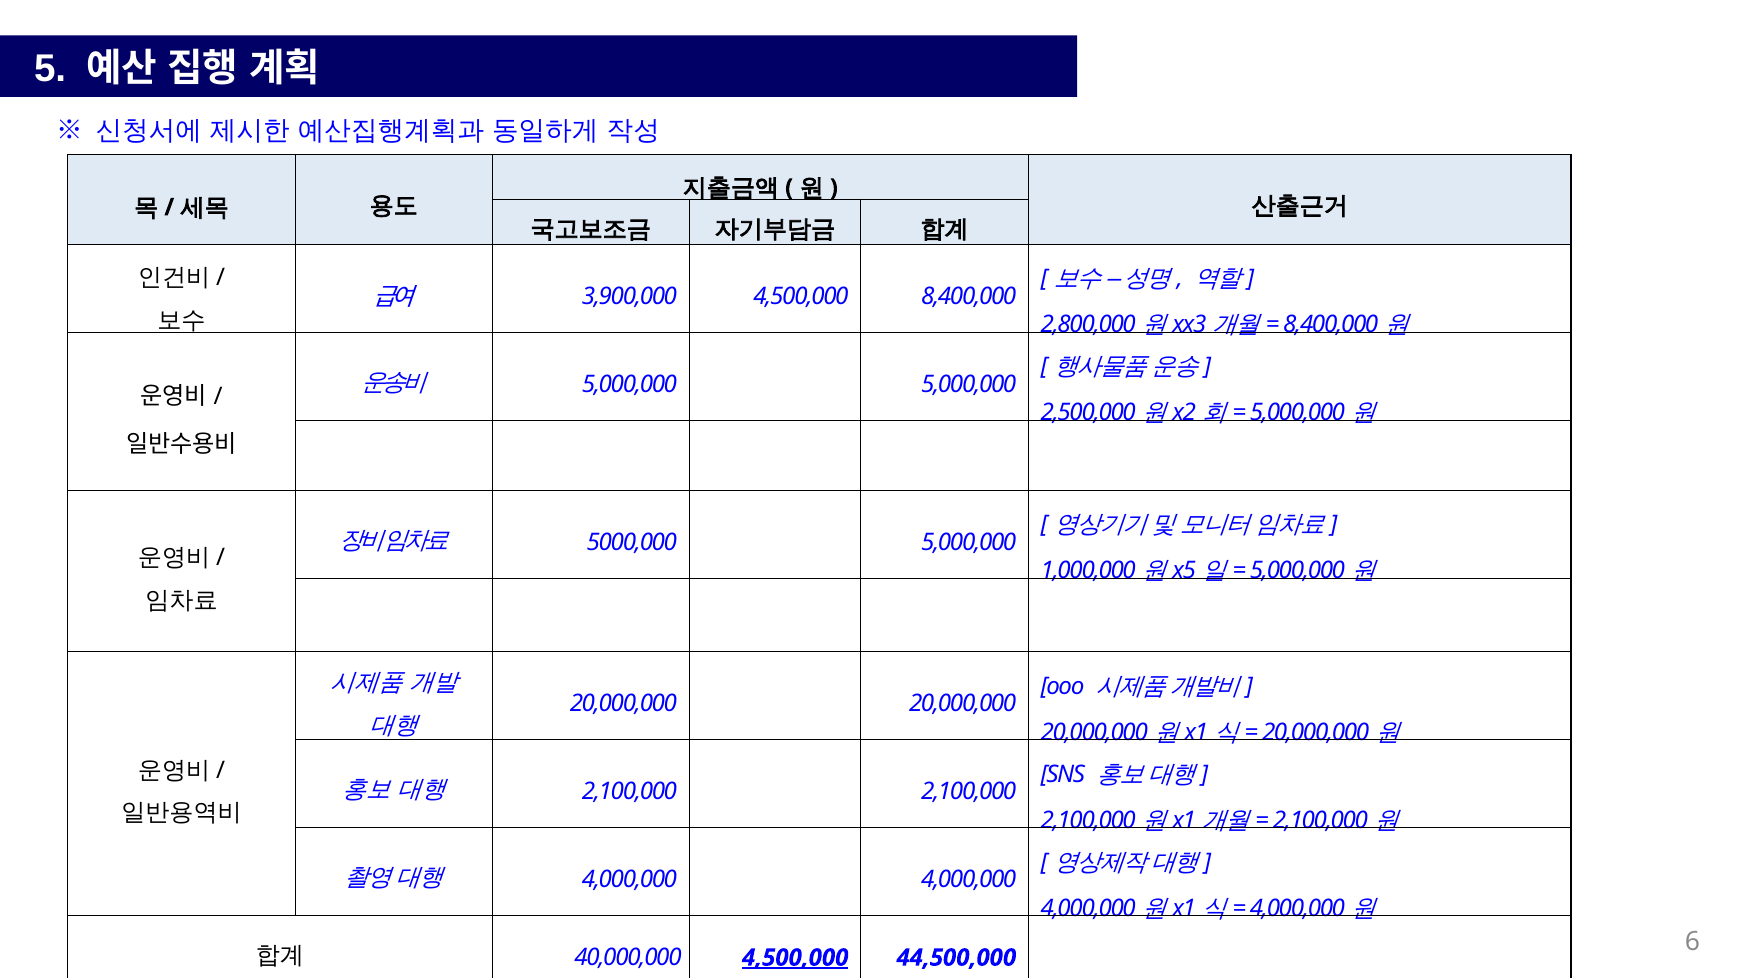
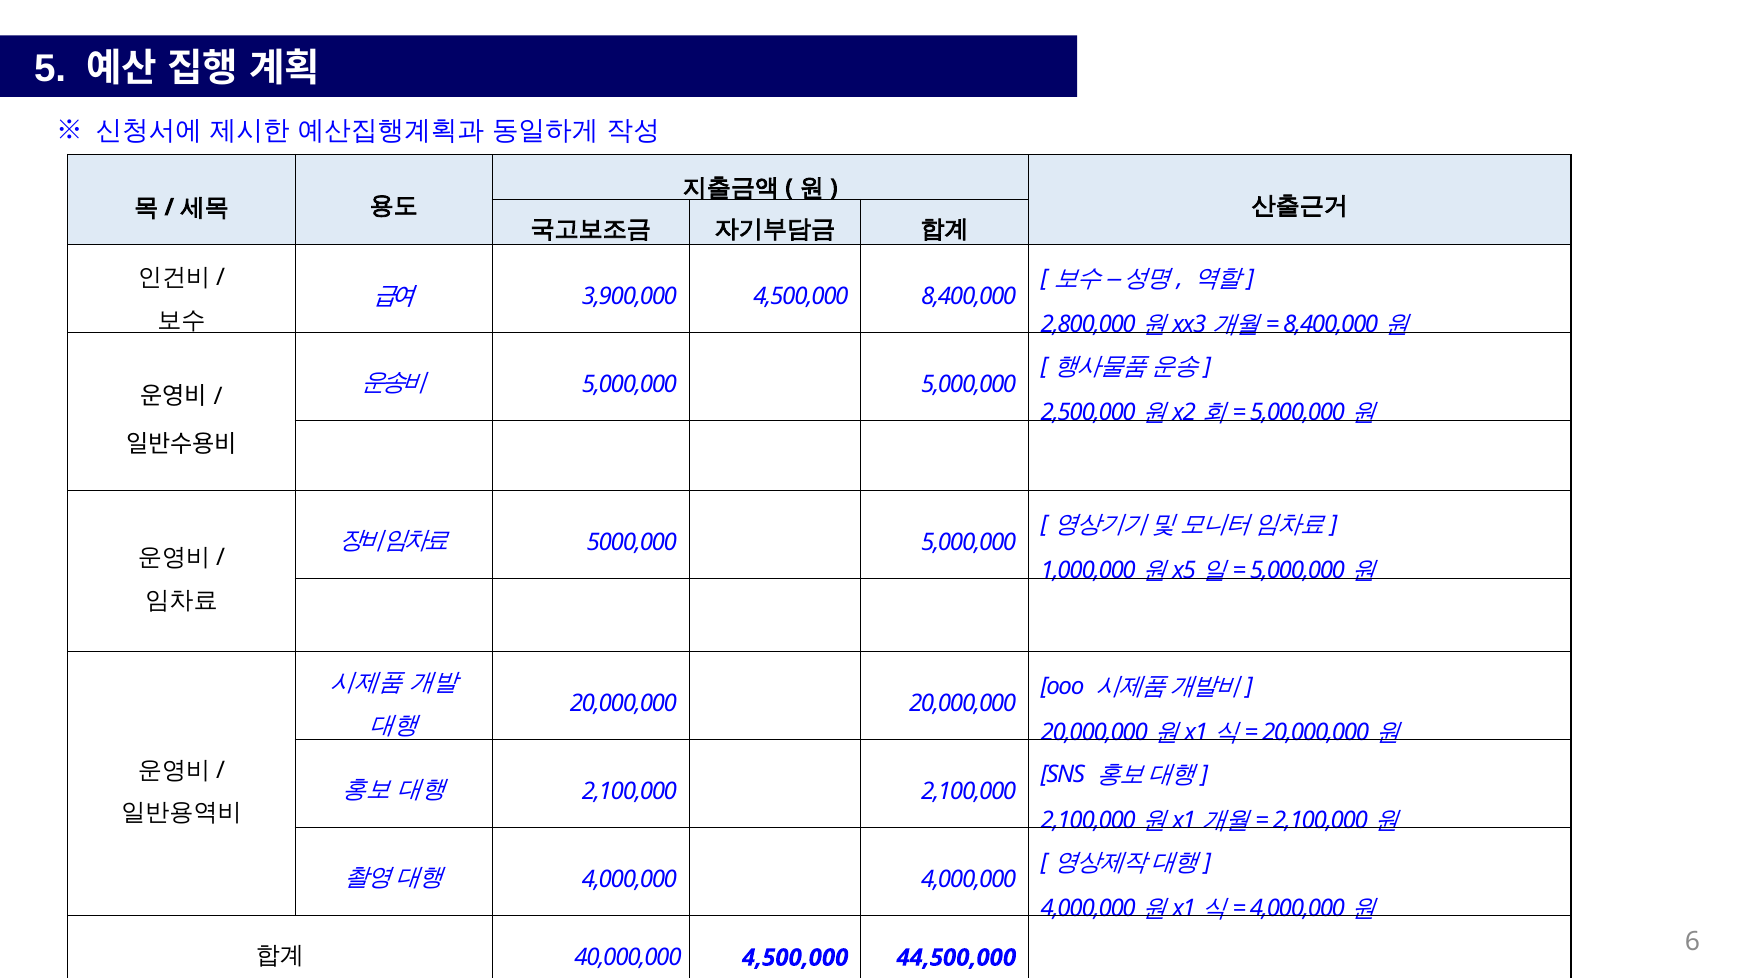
4,500,000 at (795, 958) underline: present -> none
